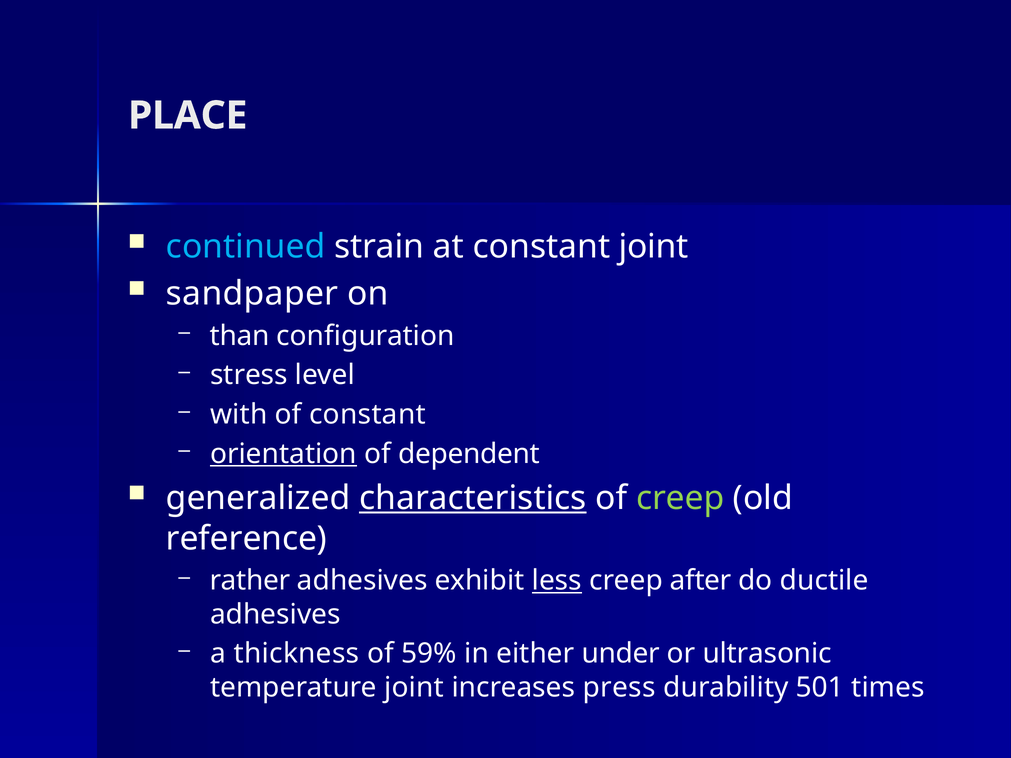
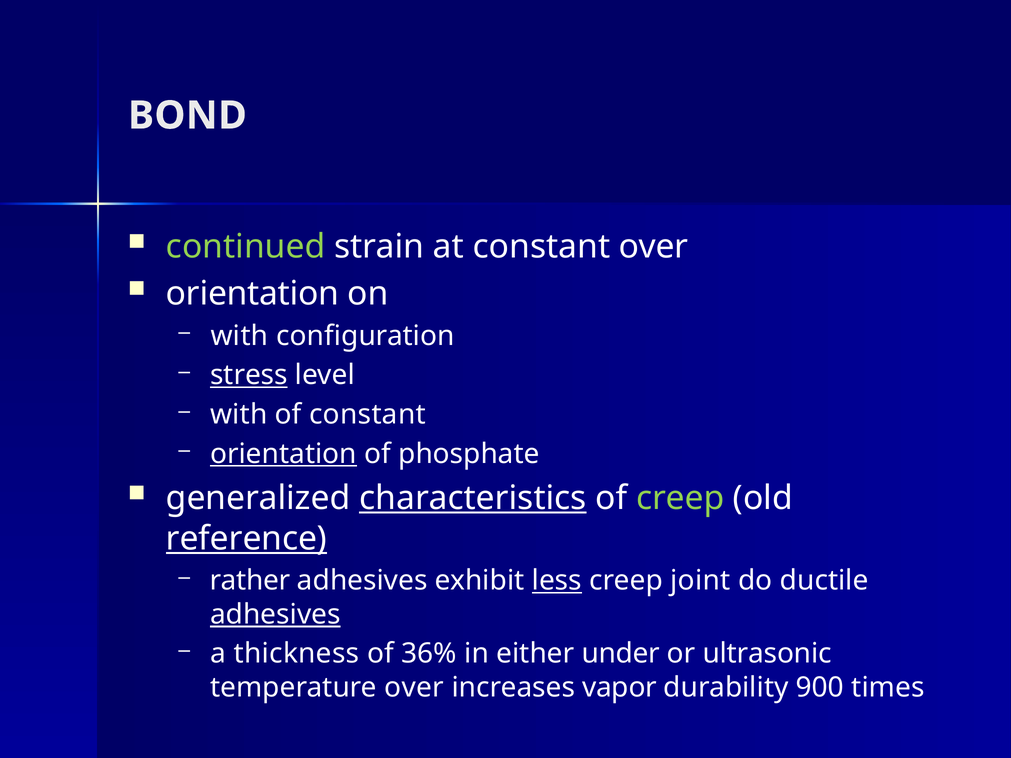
PLACE: PLACE -> BOND
continued colour: light blue -> light green
constant joint: joint -> over
sandpaper at (252, 294): sandpaper -> orientation
than at (240, 336): than -> with
stress underline: none -> present
dependent: dependent -> phosphate
reference underline: none -> present
after: after -> joint
adhesives at (275, 615) underline: none -> present
59%: 59% -> 36%
temperature joint: joint -> over
press: press -> vapor
501: 501 -> 900
